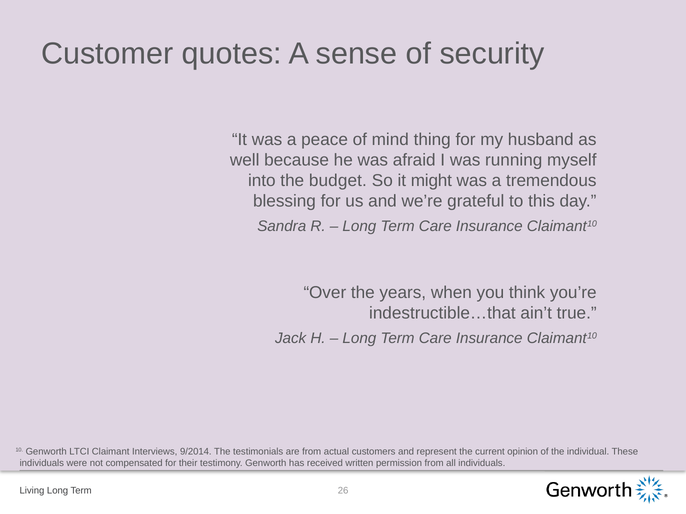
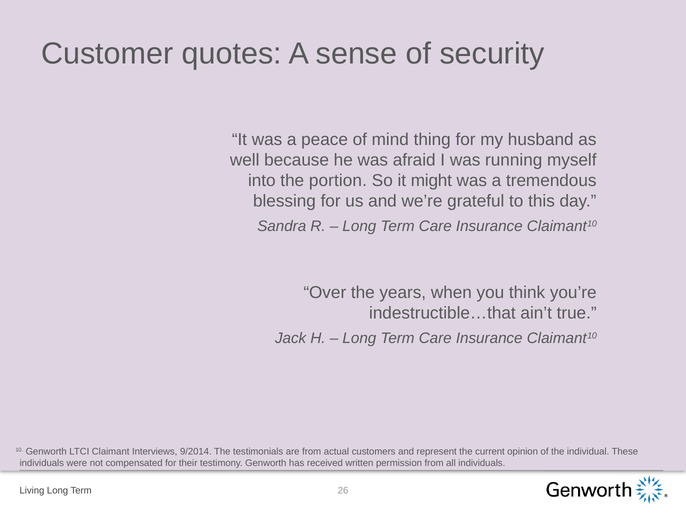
budget: budget -> portion
